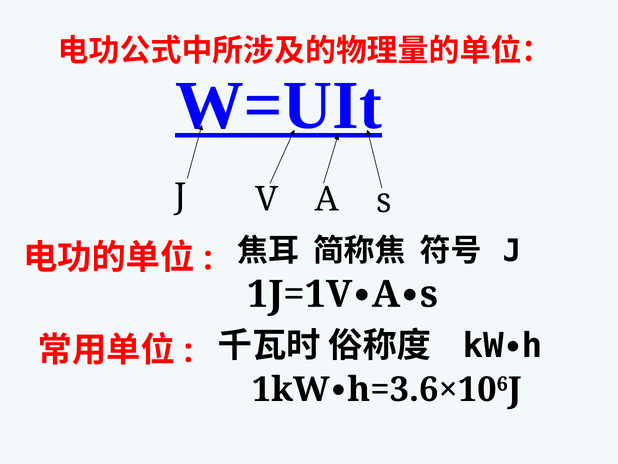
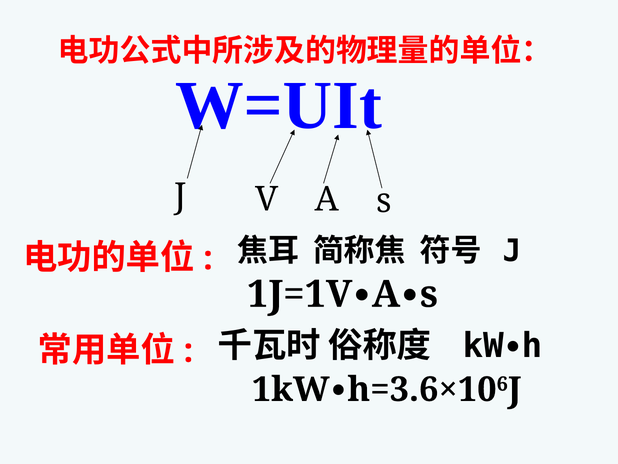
W=UIt underline: present -> none
